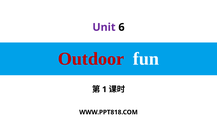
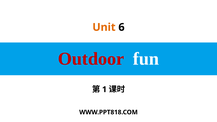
Unit colour: purple -> orange
